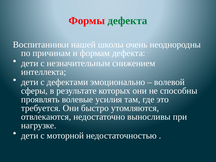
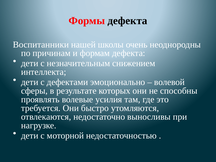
дефекта at (127, 21) colour: green -> black
